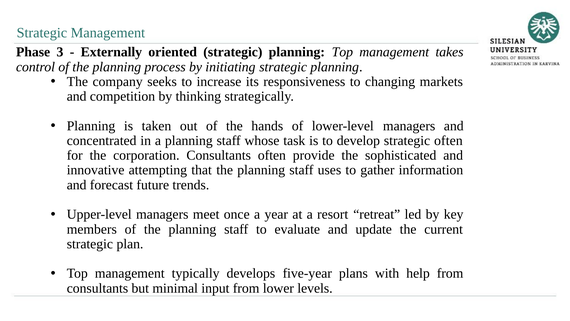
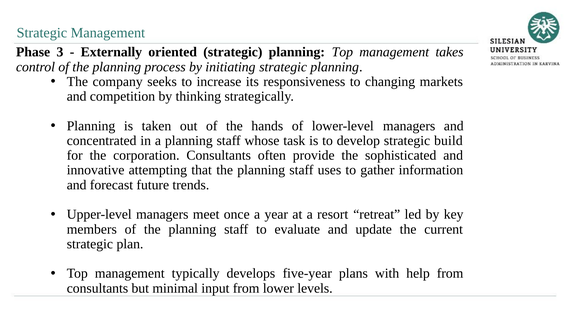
strategic often: often -> build
